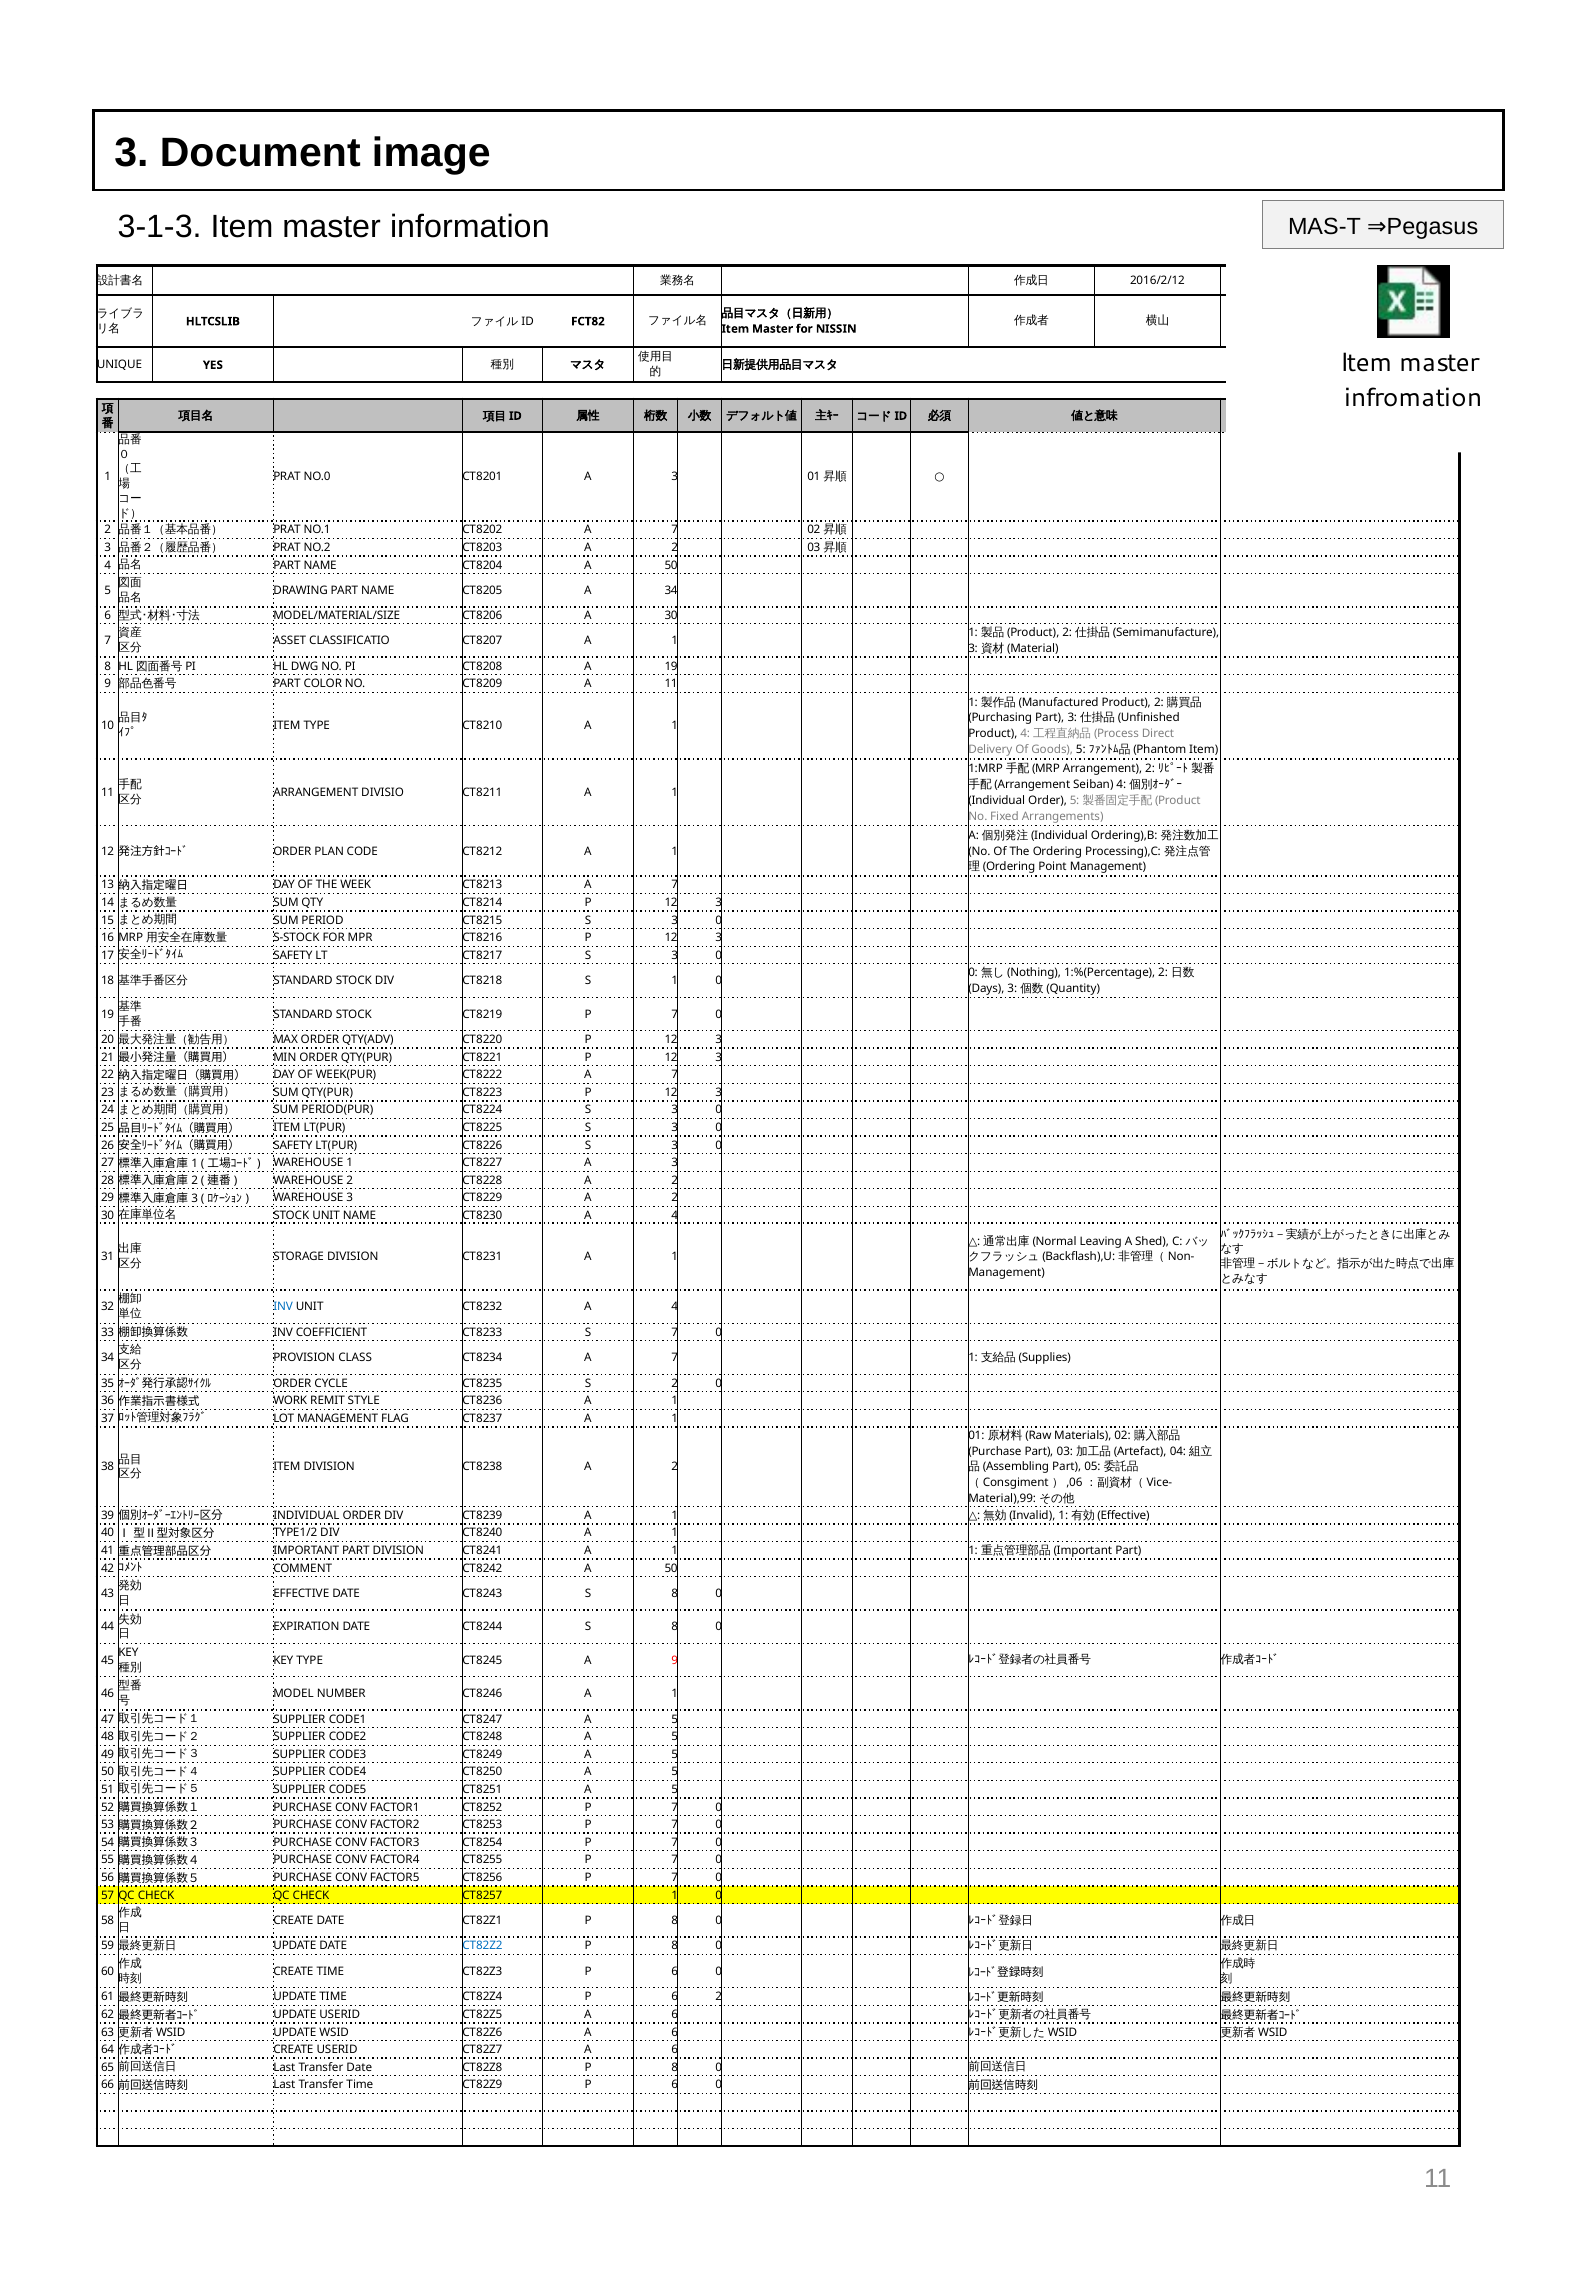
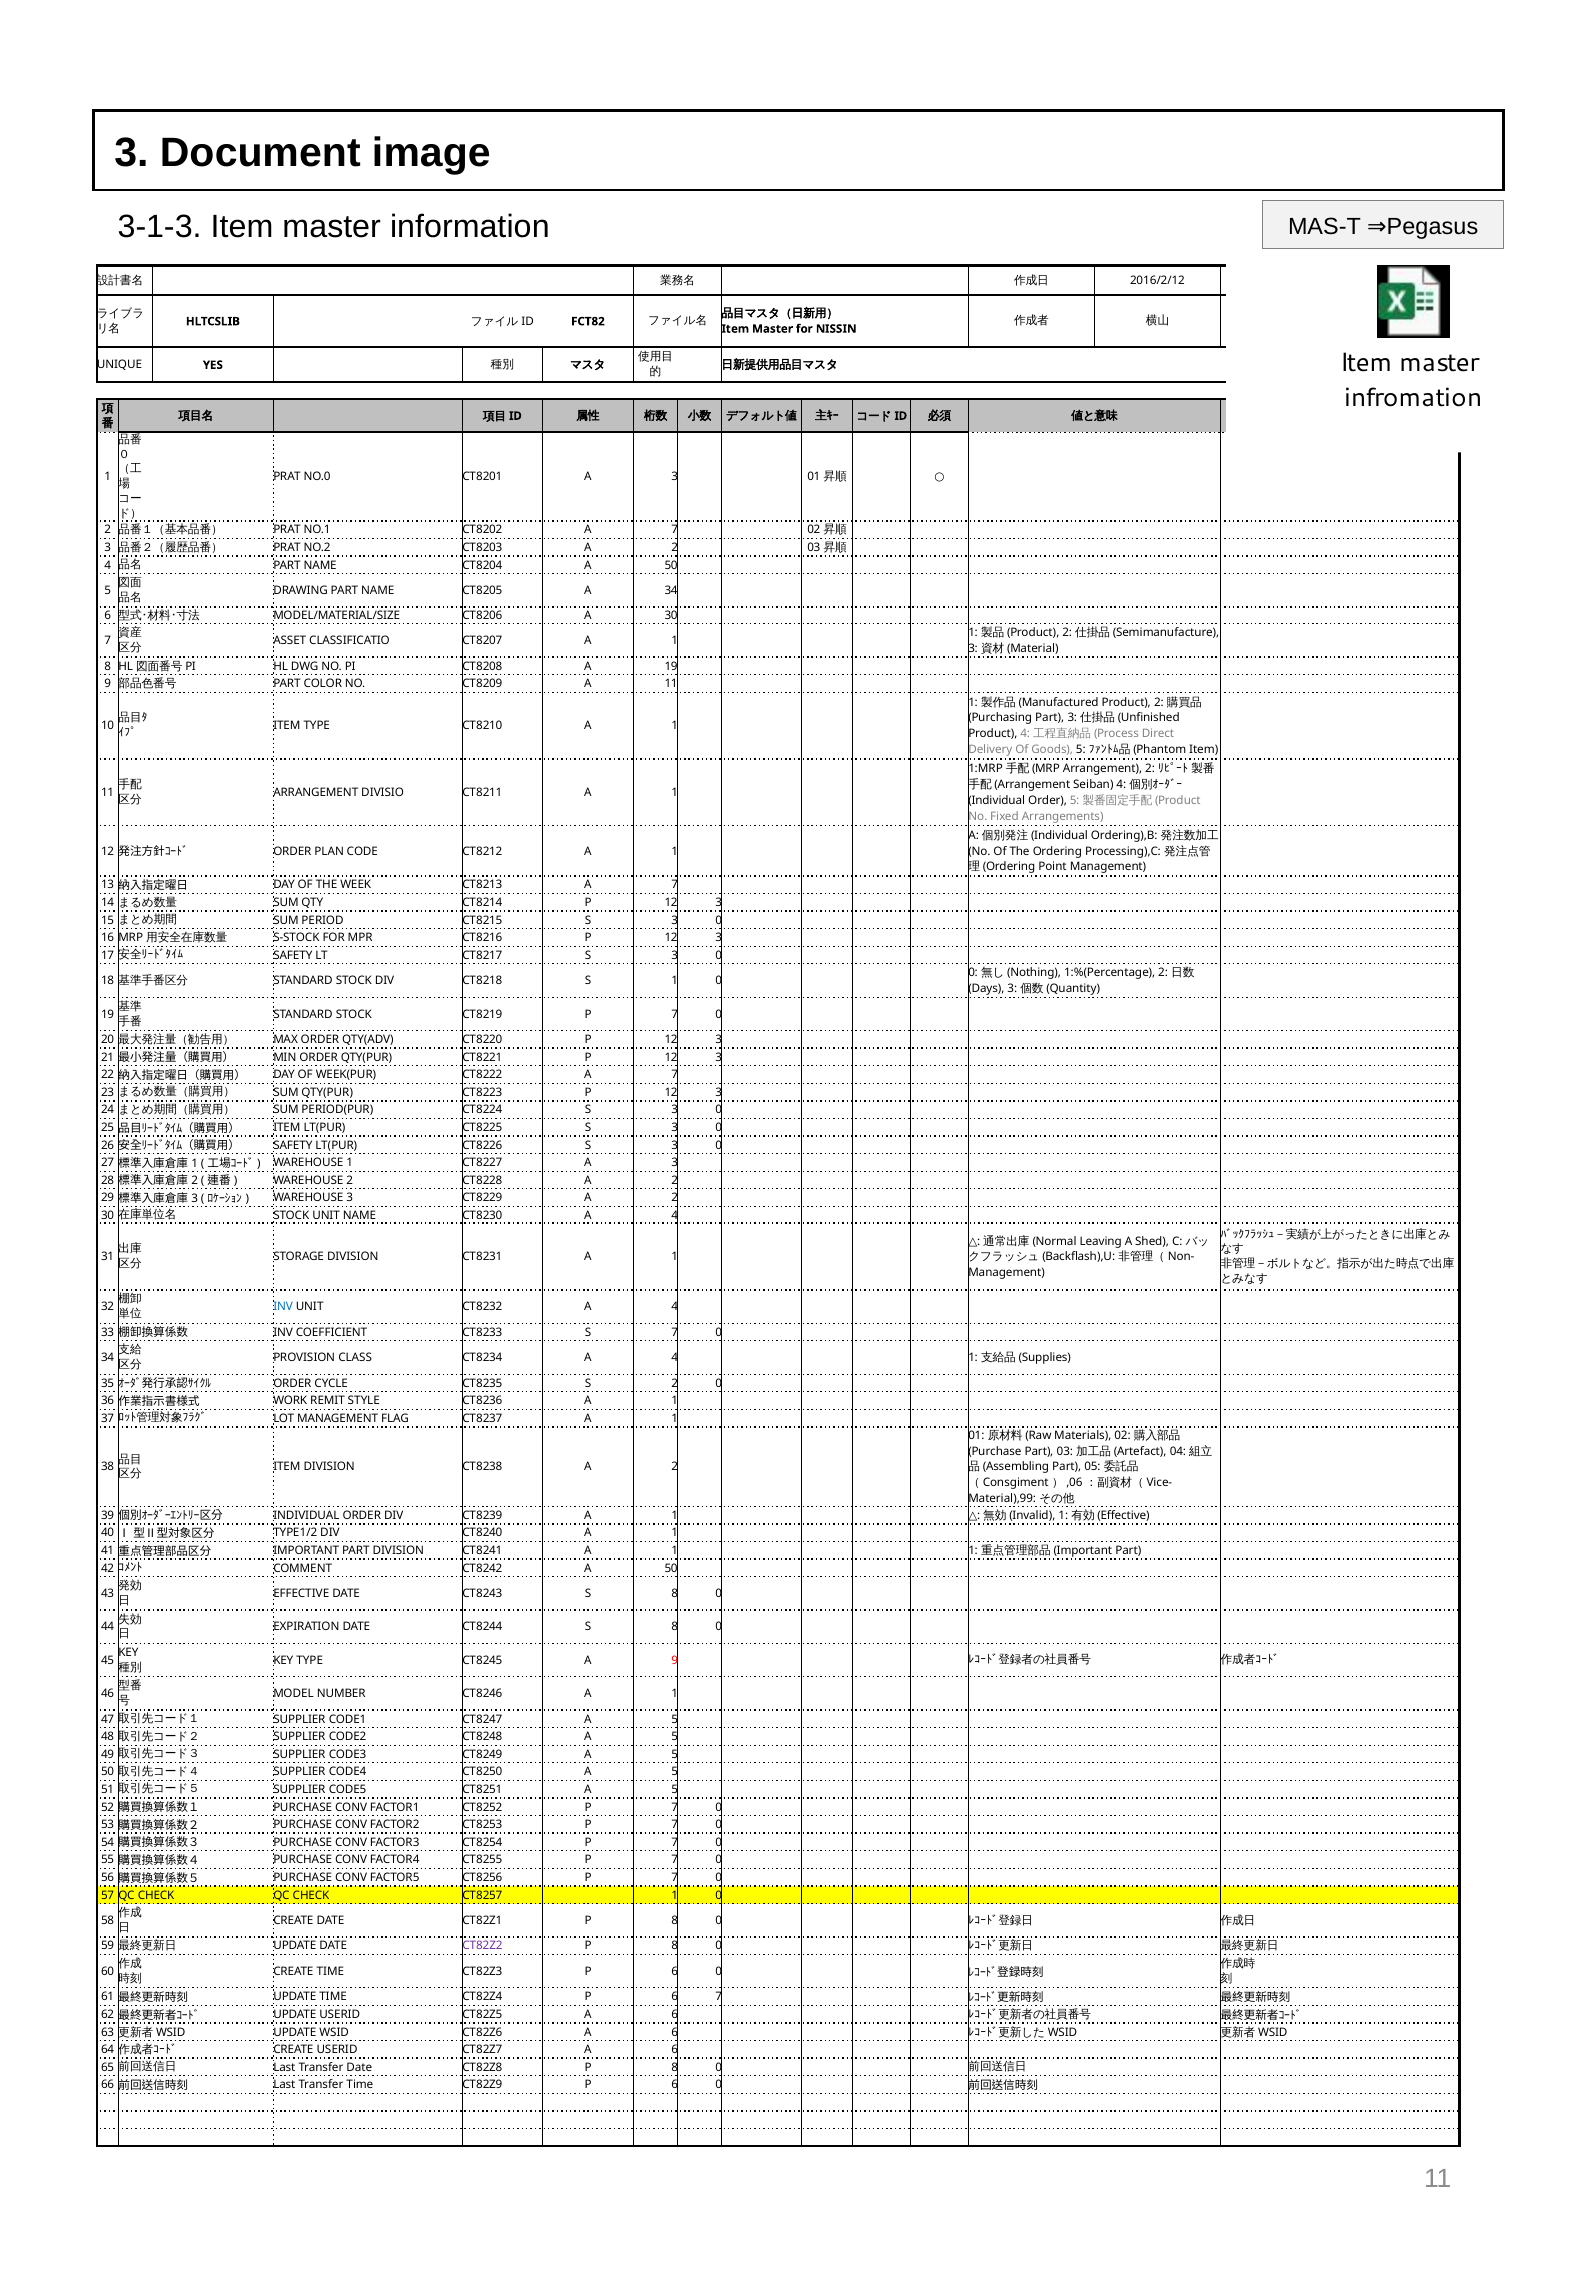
CT8234 A 7: 7 -> 4
CT82Z2 colour: blue -> purple
6 2: 2 -> 7
